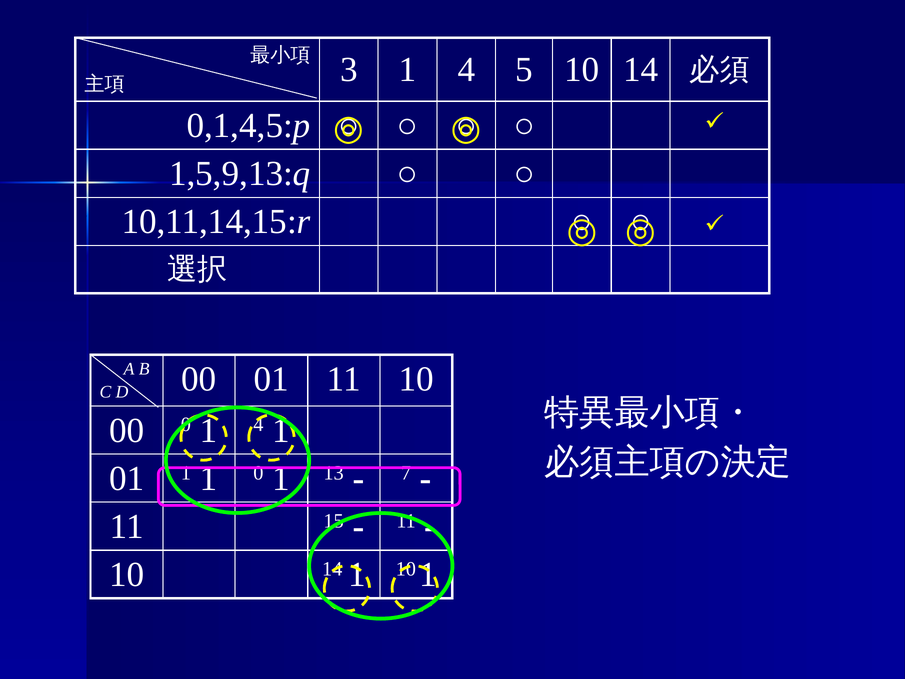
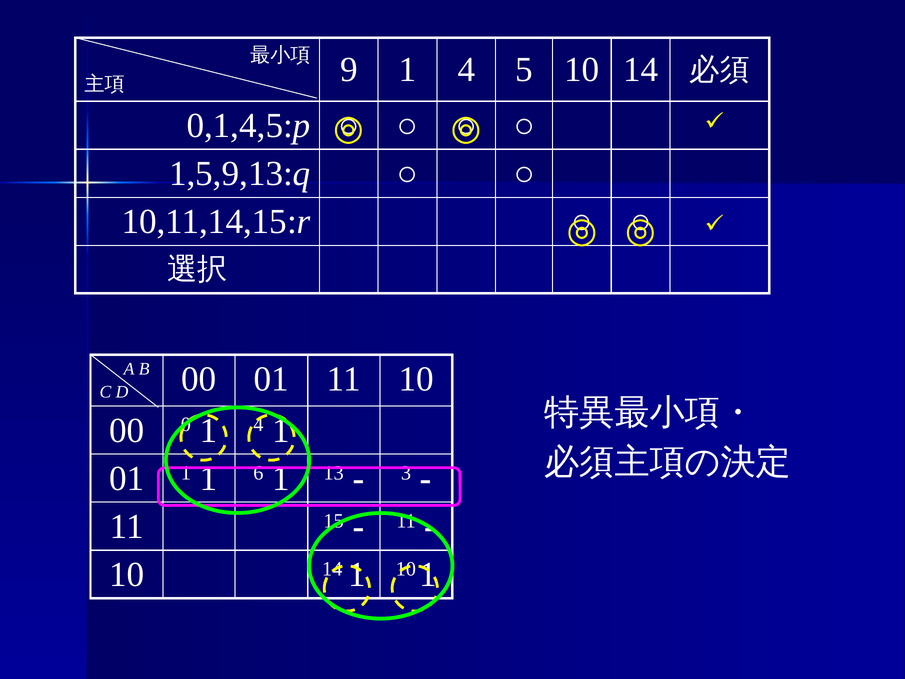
3: 3 -> 9
1 0: 0 -> 6
7: 7 -> 3
